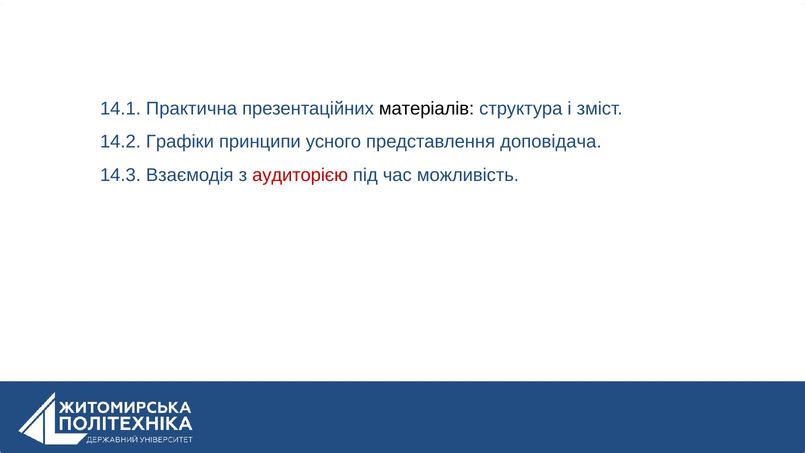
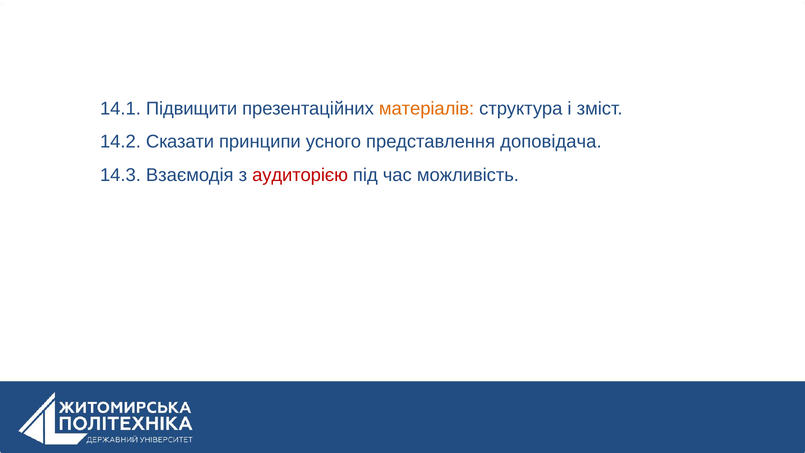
Практична: Практична -> Підвищити
матеріалів colour: black -> orange
Графіки: Графіки -> Сказати
